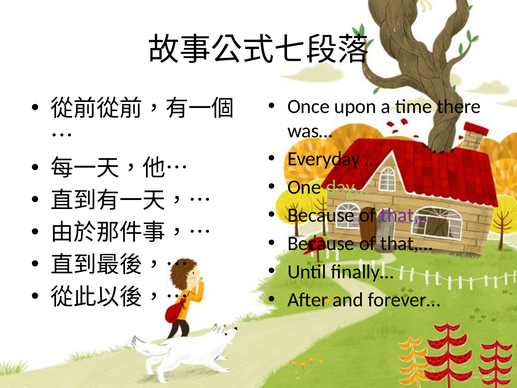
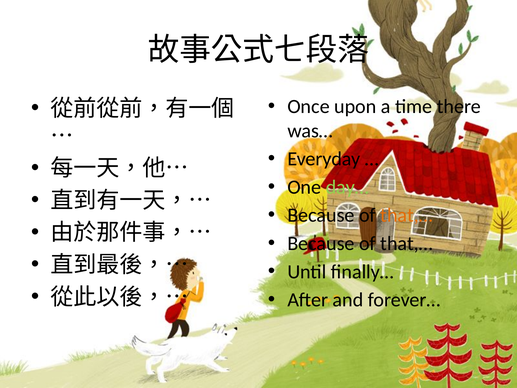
that,… at (406, 215) colour: purple -> orange
